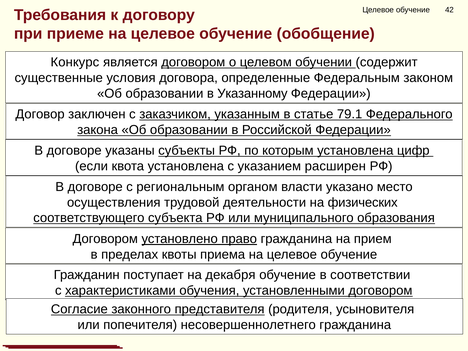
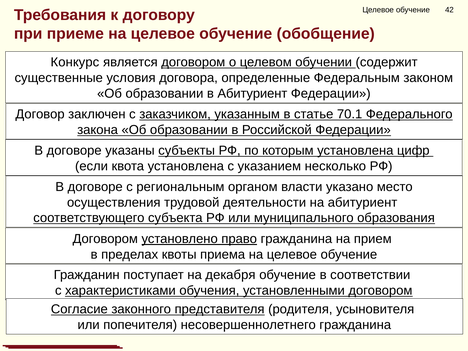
в Указанному: Указанному -> Абитуриент
79.1: 79.1 -> 70.1
расширен: расширен -> несколько
на физических: физических -> абитуриент
